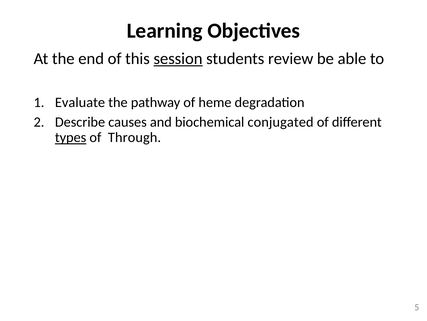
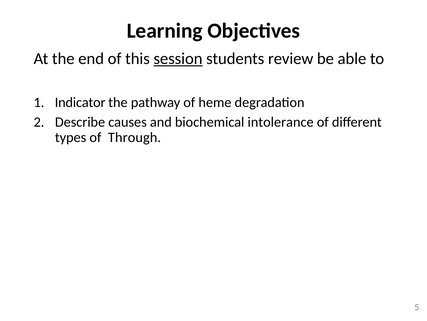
Evaluate: Evaluate -> Indicator
conjugated: conjugated -> intolerance
types underline: present -> none
